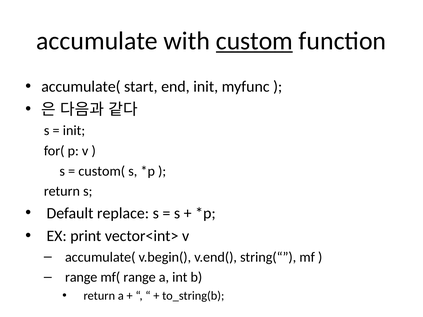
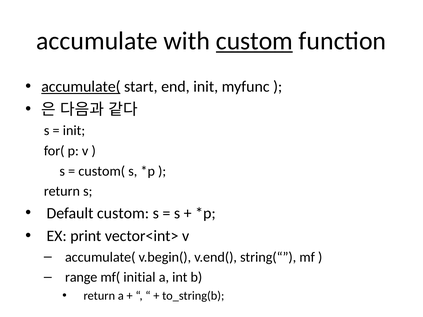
accumulate( at (81, 87) underline: none -> present
Default replace: replace -> custom
mf( range: range -> initial
